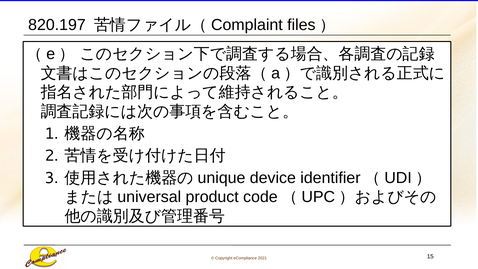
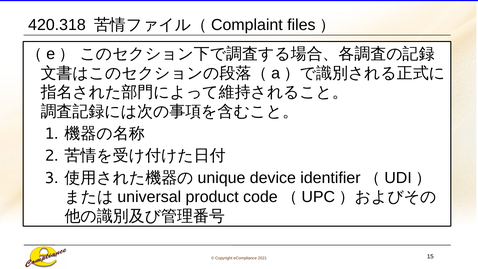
820.197: 820.197 -> 420.318
